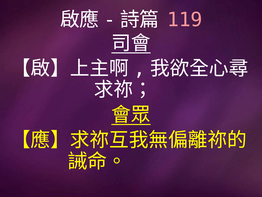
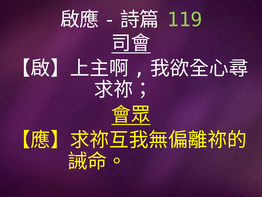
119 colour: pink -> light green
